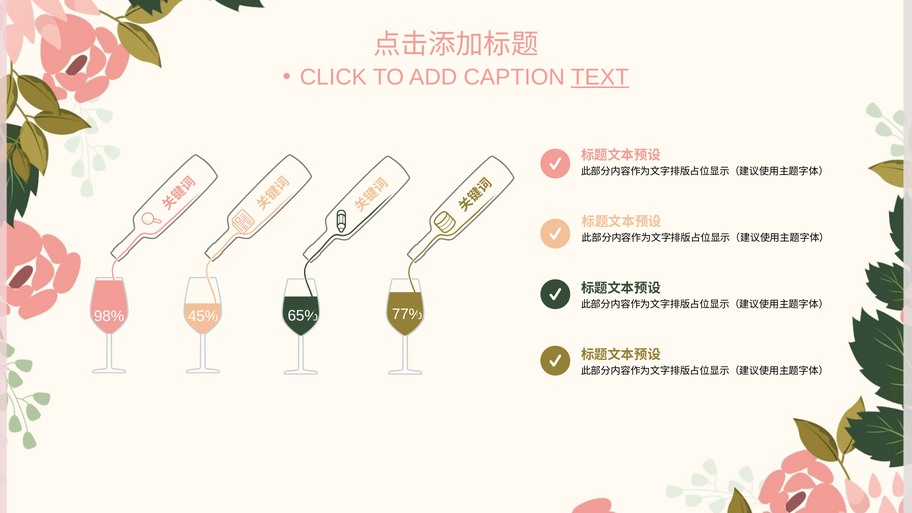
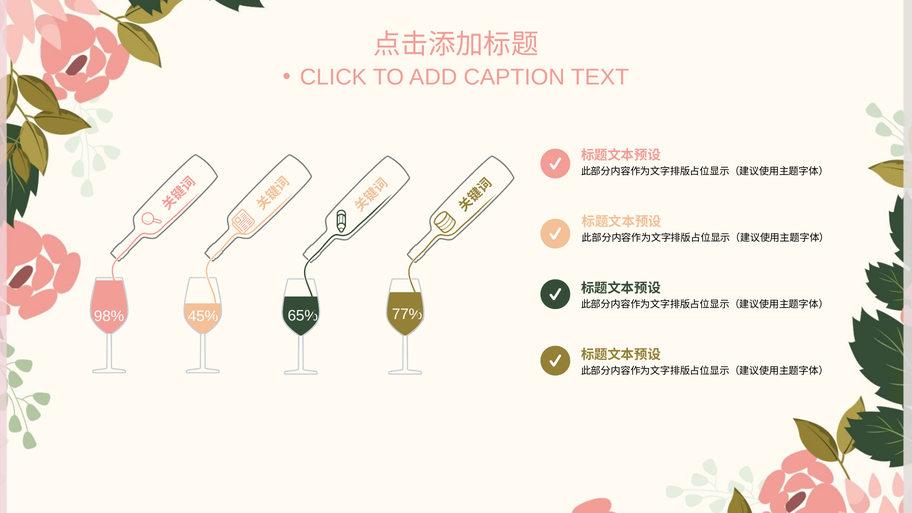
TEXT underline: present -> none
